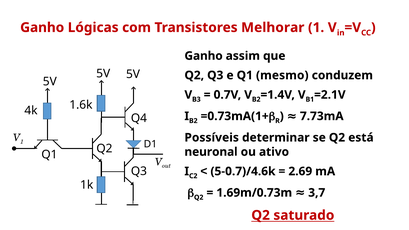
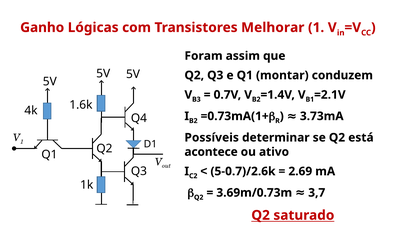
Ganho at (204, 56): Ganho -> Foram
mesmo: mesmo -> montar
7.73mA: 7.73mA -> 3.73mA
neuronal: neuronal -> acontece
5-0.7)/4.6k: 5-0.7)/4.6k -> 5-0.7)/2.6k
1.69m/0.73m: 1.69m/0.73m -> 3.69m/0.73m
